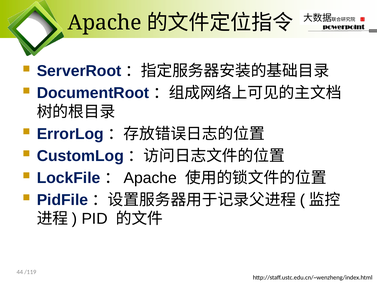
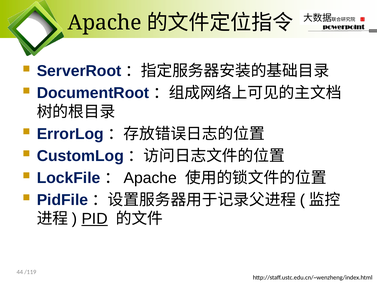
PID underline: none -> present
